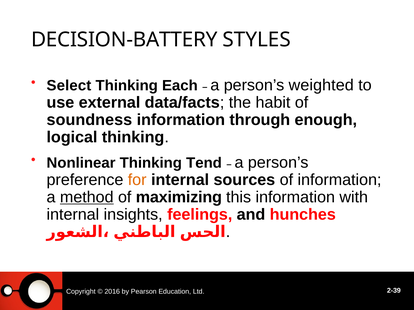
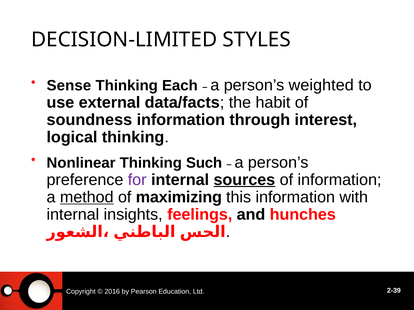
DECISION-BATTERY: DECISION-BATTERY -> DECISION-LIMITED
Select: Select -> Sense
enough: enough -> interest
Tend: Tend -> Such
for colour: orange -> purple
sources underline: none -> present
